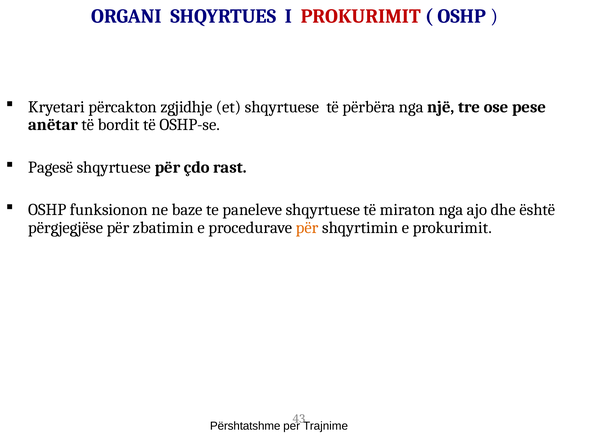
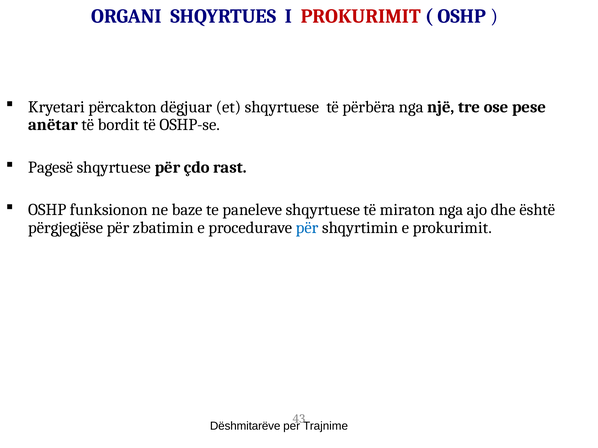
zgjidhje: zgjidhje -> dëgjuar
për at (307, 228) colour: orange -> blue
Përshtatshme: Përshtatshme -> Dëshmitarëve
